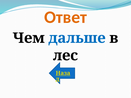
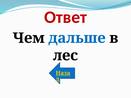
Ответ colour: orange -> red
